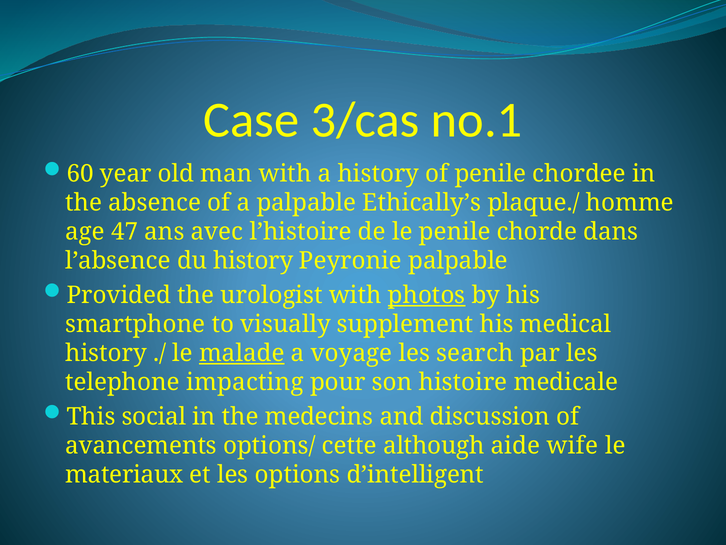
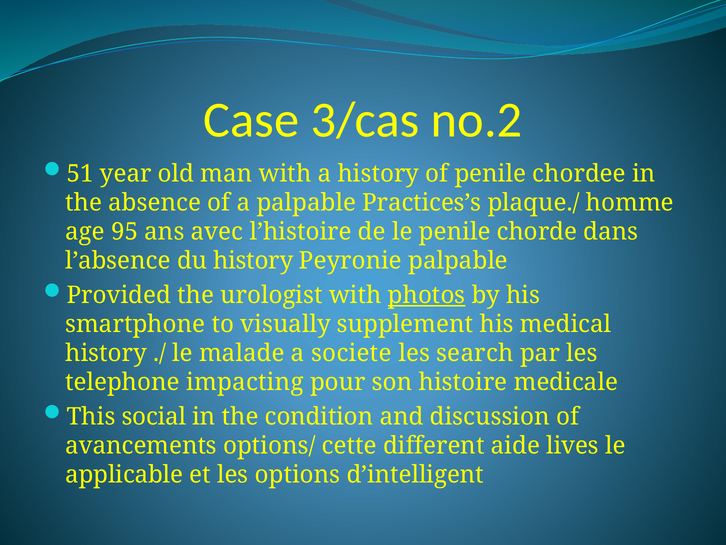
no.1: no.1 -> no.2
60: 60 -> 51
Ethically’s: Ethically’s -> Practices’s
47: 47 -> 95
malade underline: present -> none
voyage: voyage -> societe
medecins: medecins -> condition
although: although -> different
wife: wife -> lives
materiaux: materiaux -> applicable
